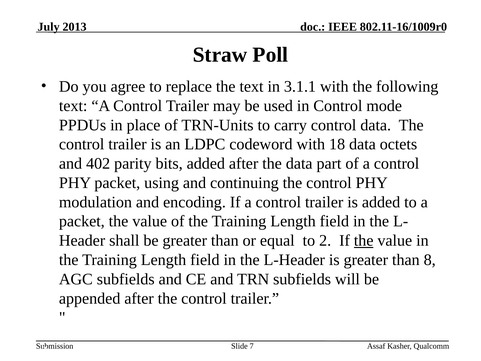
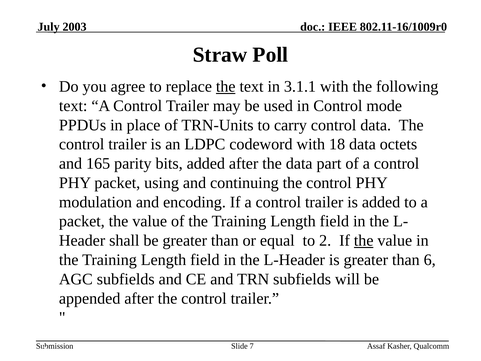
2013: 2013 -> 2003
the at (226, 87) underline: none -> present
402: 402 -> 165
8: 8 -> 6
